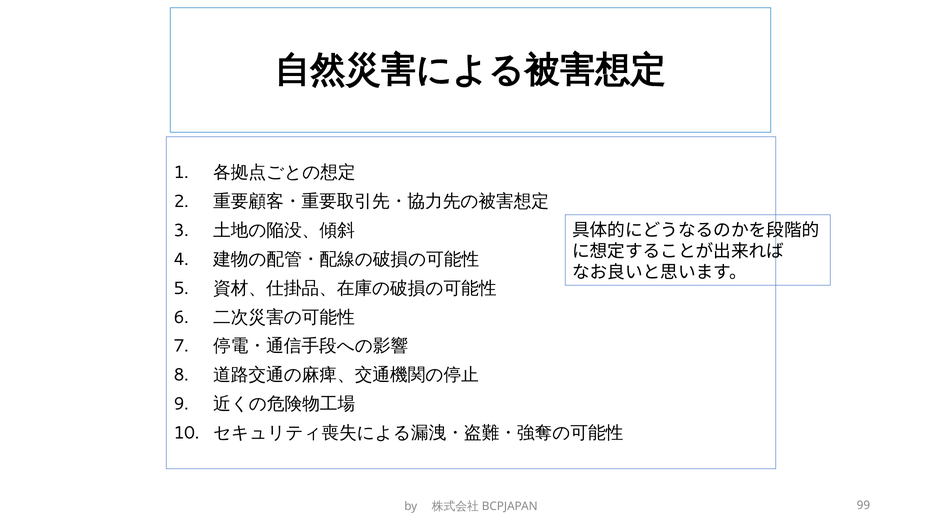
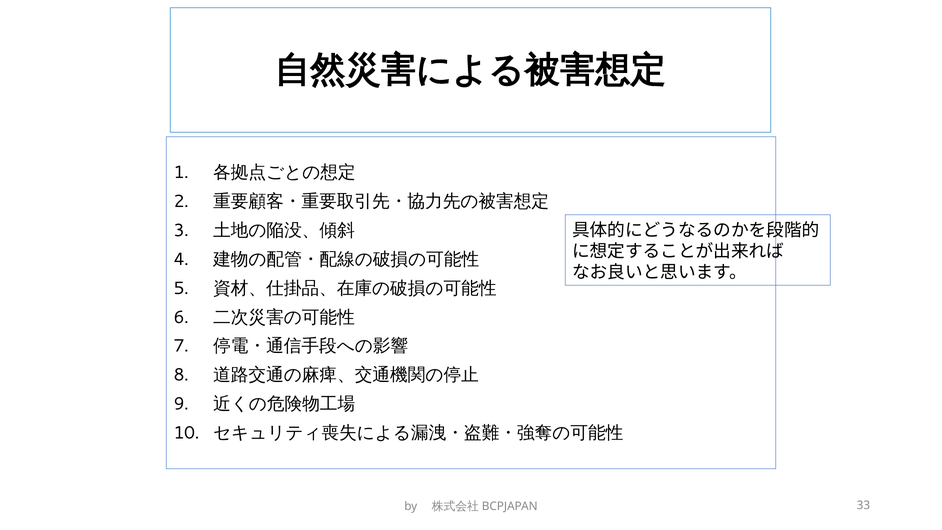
99: 99 -> 33
